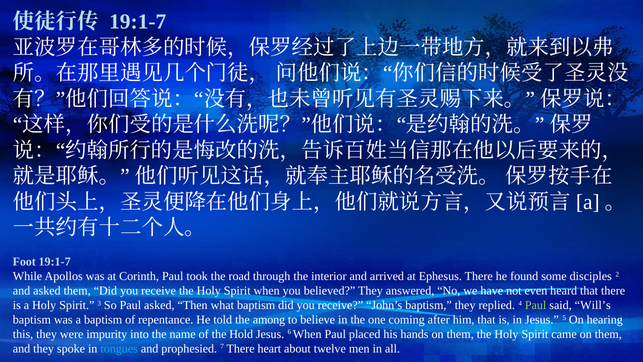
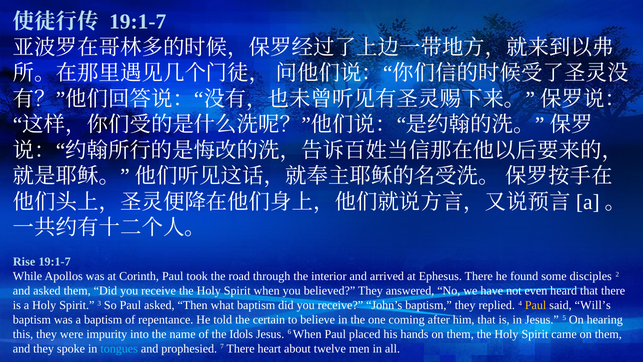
Foot: Foot -> Rise
Paul at (536, 305) colour: light green -> yellow
among: among -> certain
Hold: Hold -> Idols
